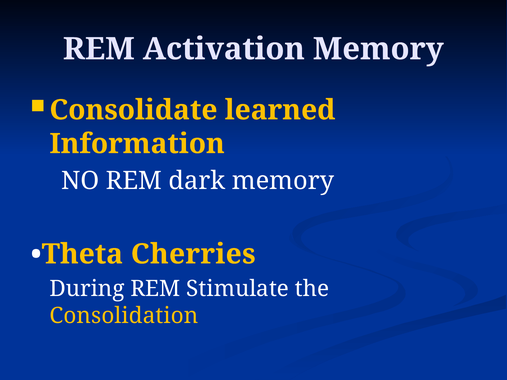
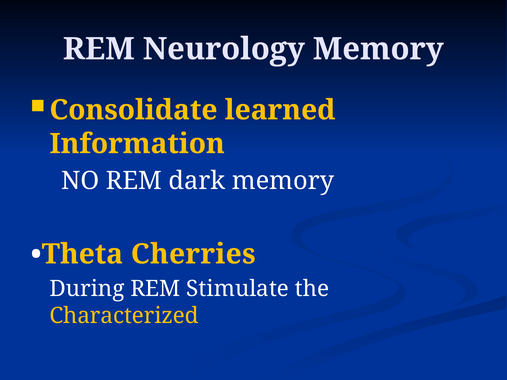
Activation: Activation -> Neurology
Consolidation: Consolidation -> Characterized
